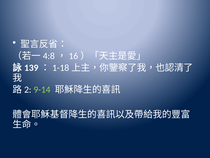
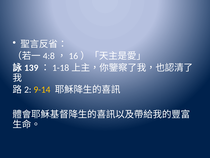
9-14 colour: light green -> yellow
